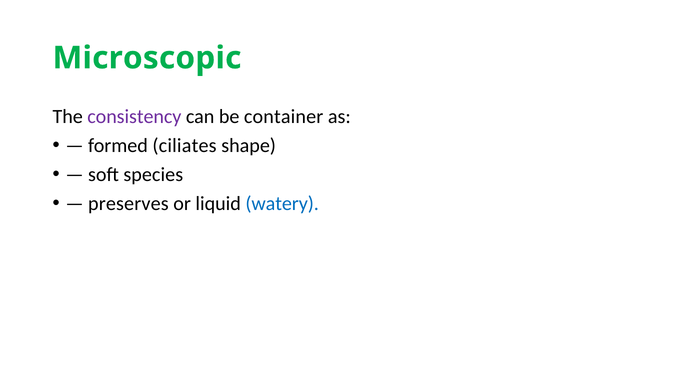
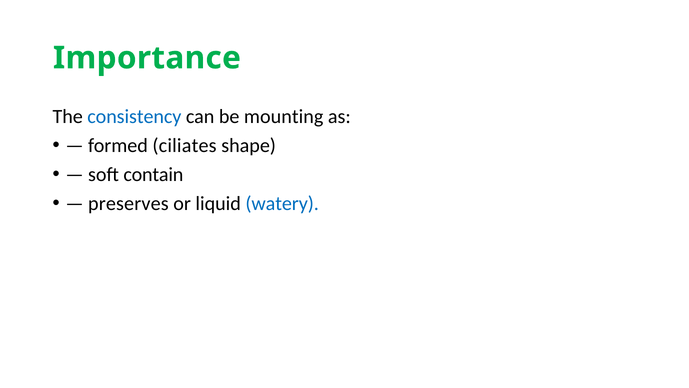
Microscopic: Microscopic -> Importance
consistency colour: purple -> blue
container: container -> mounting
species: species -> contain
